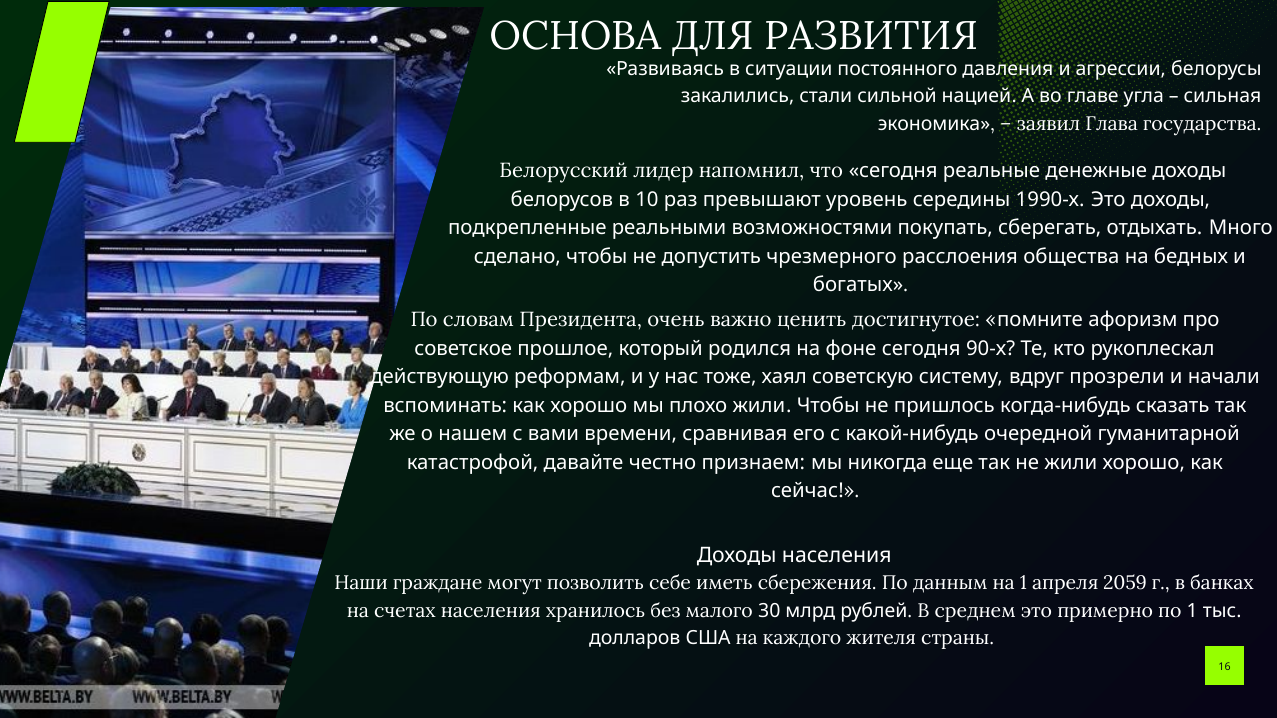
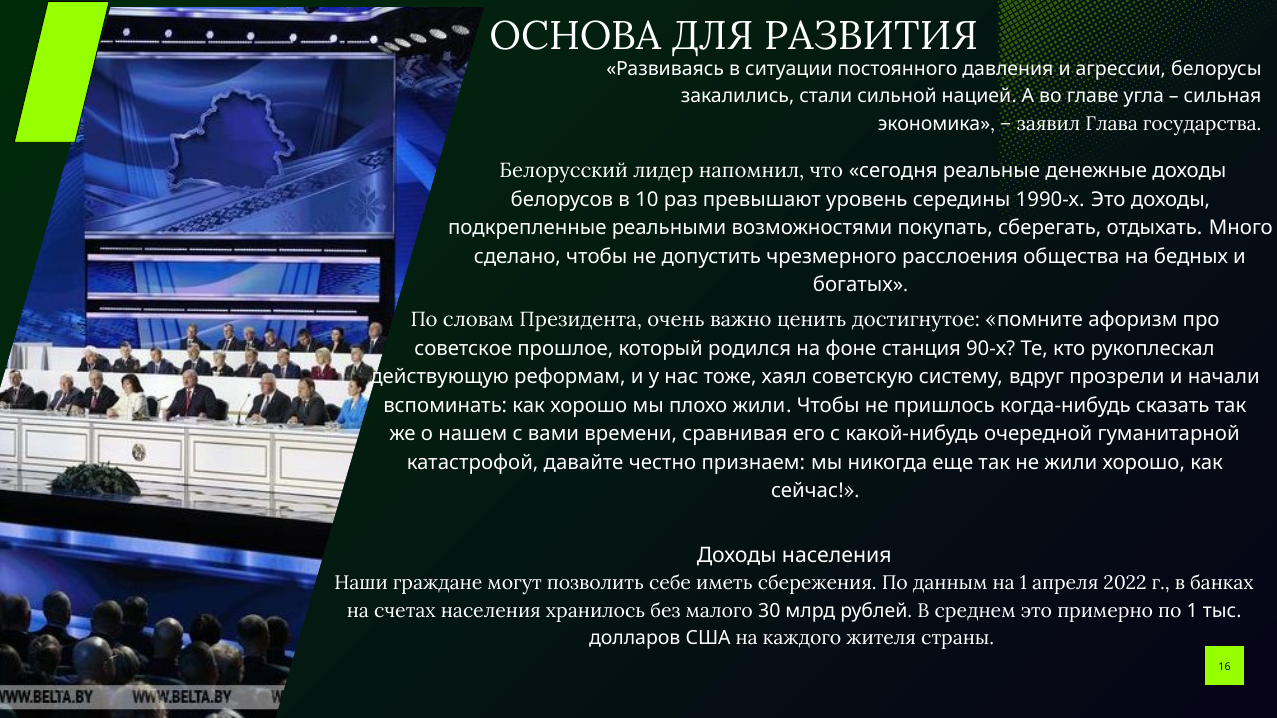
фоне сегодня: сегодня -> станция
2059: 2059 -> 2022
